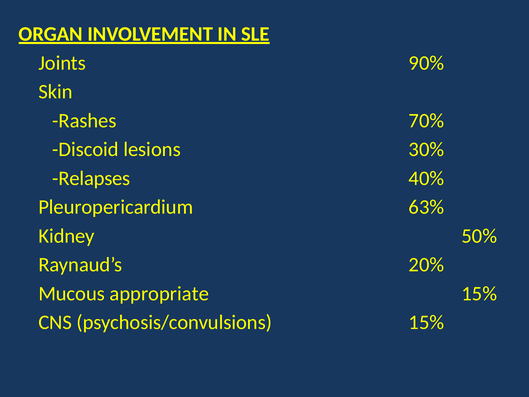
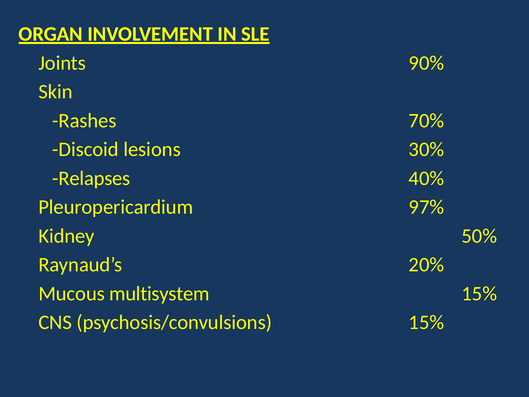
63%: 63% -> 97%
appropriate: appropriate -> multisystem
